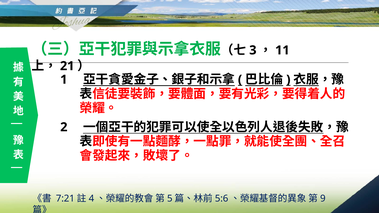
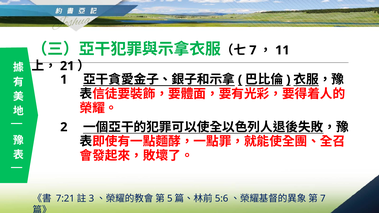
3 at (253, 50): 3 -> 7
4: 4 -> 3
9 at (323, 199): 9 -> 7
